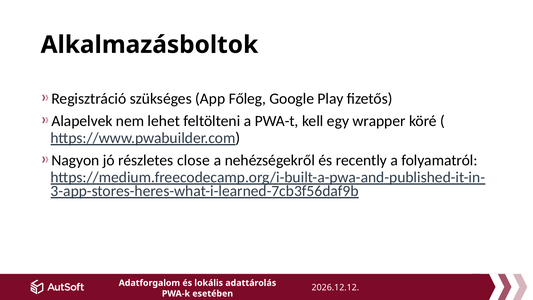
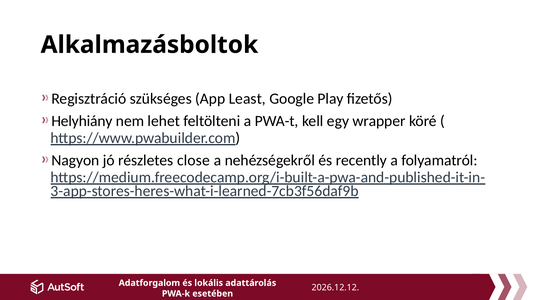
Főleg: Főleg -> Least
Alapelvek: Alapelvek -> Helyhiány
